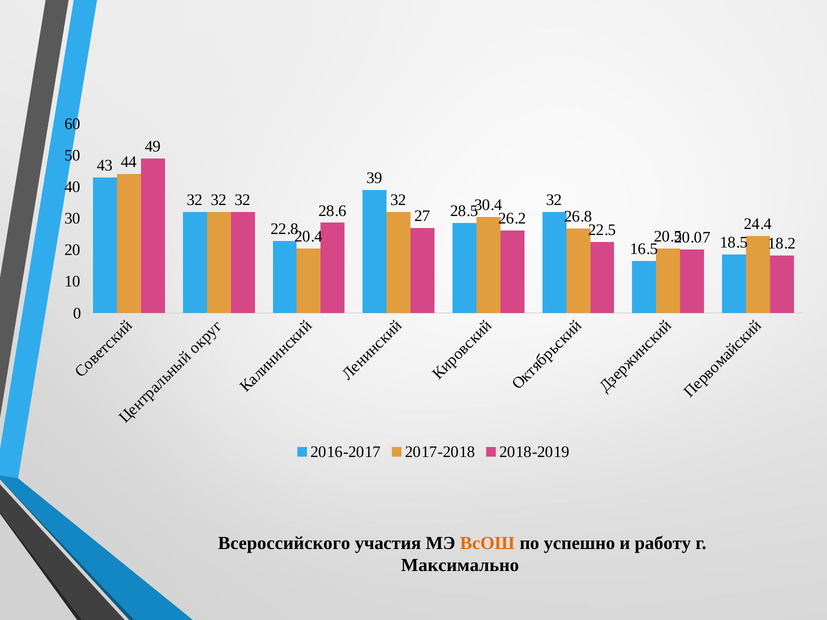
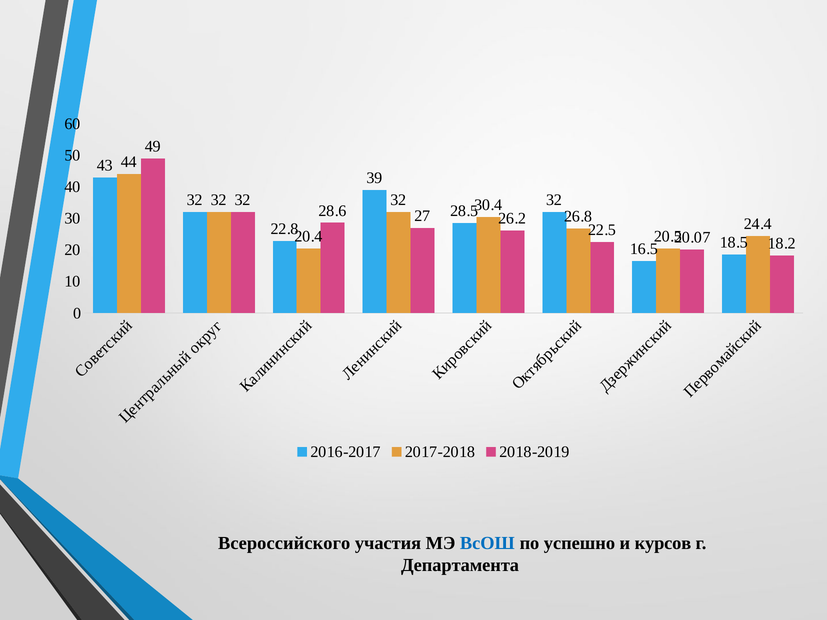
ВсОШ colour: orange -> blue
работу: работу -> курсов
Максимально: Максимально -> Департамента
